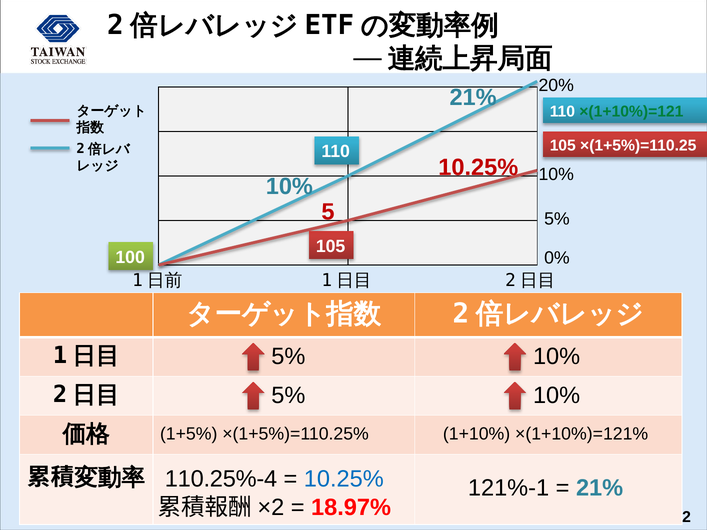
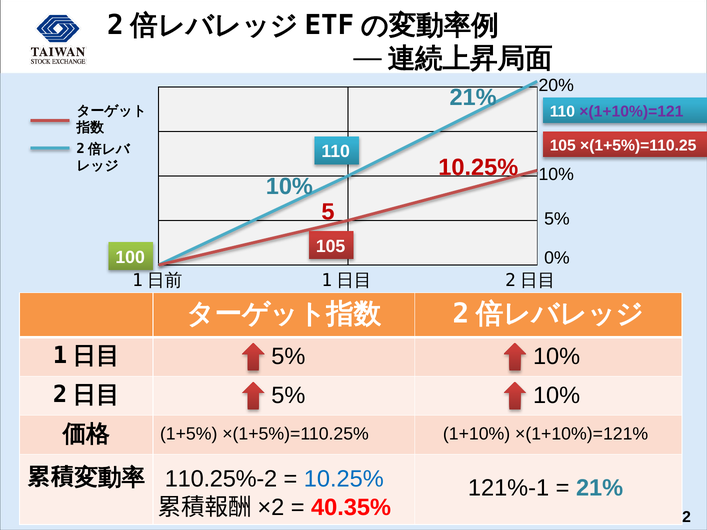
×(1+10%)=121 colour: green -> purple
110.25%-4: 110.25%-4 -> 110.25%-2
18.97%: 18.97% -> 40.35%
